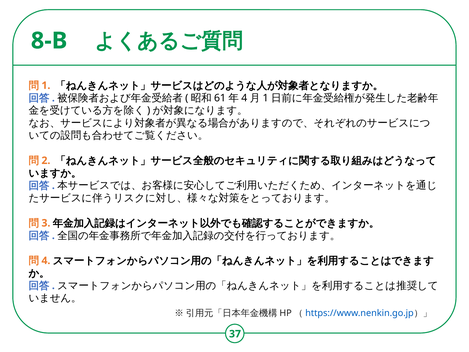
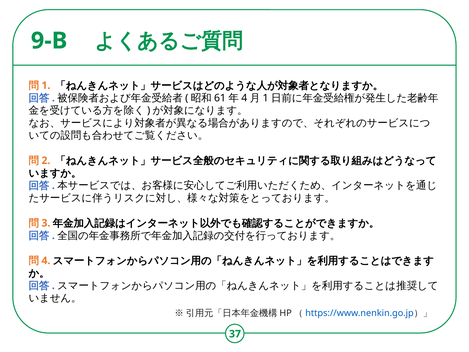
8-B: 8-B -> 9-B
